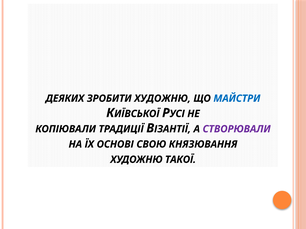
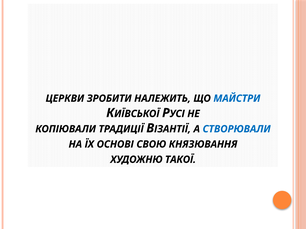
ДЕЯКИХ: ДЕЯКИХ -> ЦЕРКВИ
ЗРОБИТИ ХУДОЖНЮ: ХУДОЖНЮ -> НАЛЕЖИТЬ
СТВОРЮВАЛИ colour: purple -> blue
